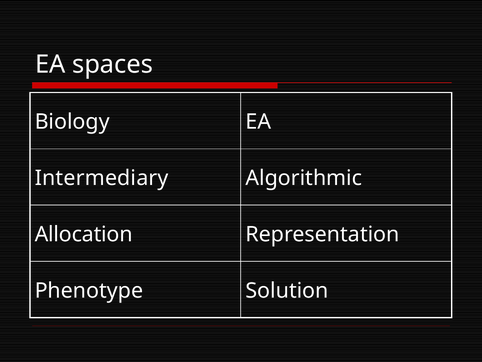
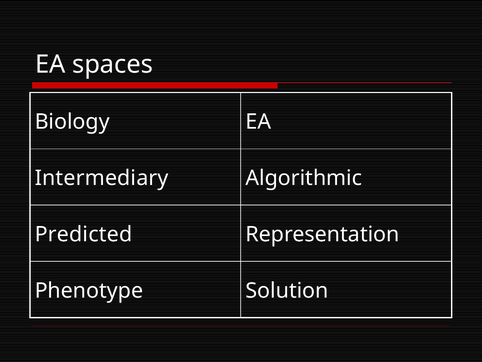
Allocation: Allocation -> Predicted
